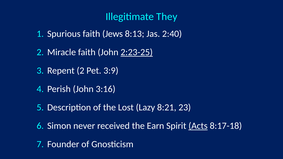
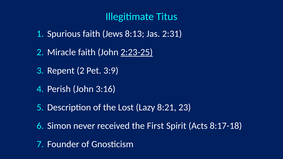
They: They -> Titus
2:40: 2:40 -> 2:31
Earn: Earn -> First
Acts underline: present -> none
